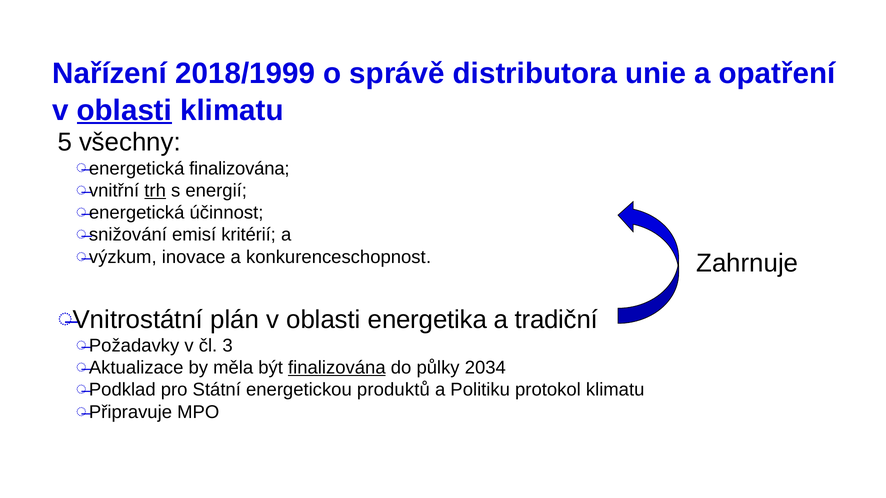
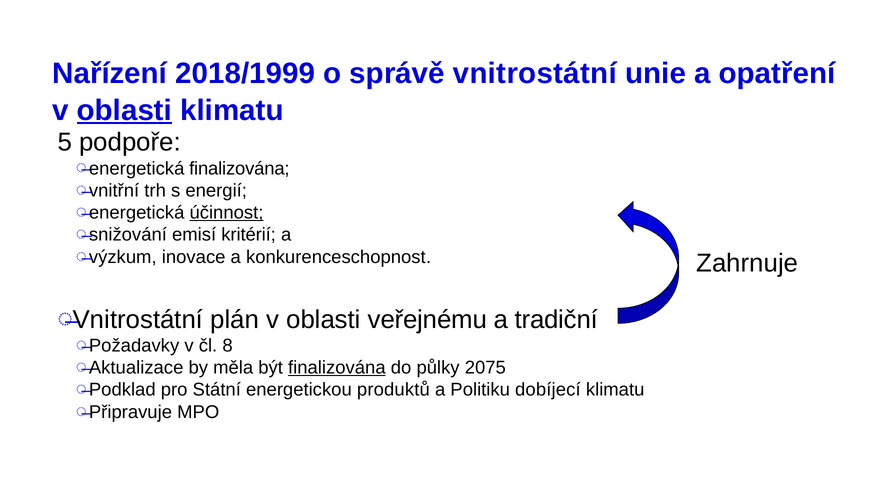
správě distributora: distributora -> vnitrostátní
všechny: všechny -> podpoře
trh underline: present -> none
účinnost underline: none -> present
energetika: energetika -> veřejnému
3: 3 -> 8
2034: 2034 -> 2075
protokol: protokol -> dobíjecí
